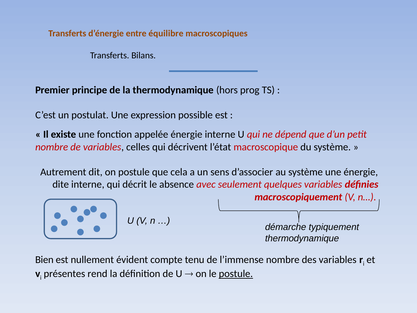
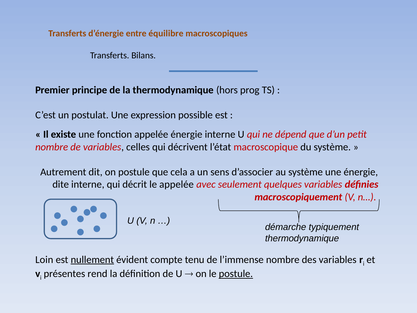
le absence: absence -> appelée
Bien: Bien -> Loin
nullement underline: none -> present
